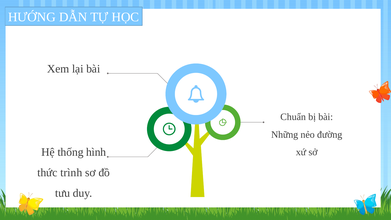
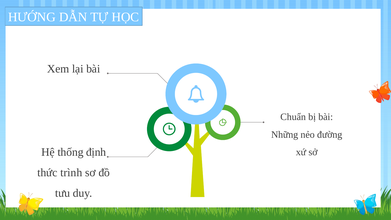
hình: hình -> định
